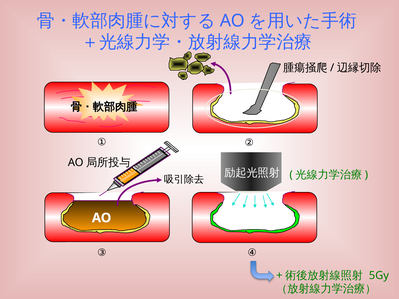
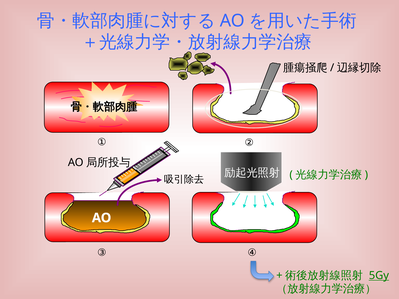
5Gy underline: none -> present
